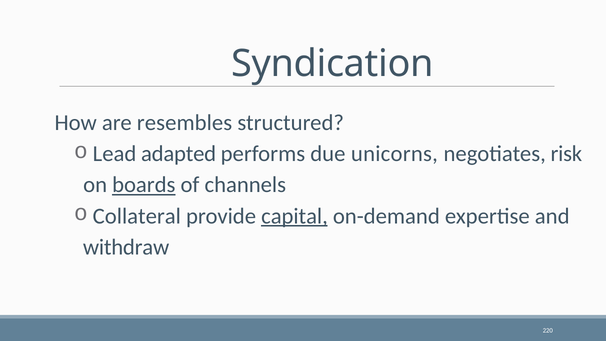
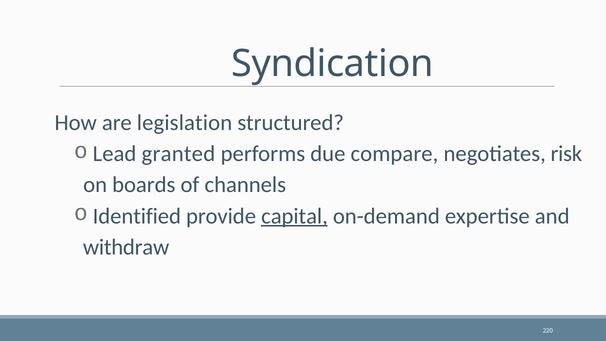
resembles: resembles -> legislation
adapted: adapted -> granted
unicorns: unicorns -> compare
boards underline: present -> none
Collateral: Collateral -> Identified
